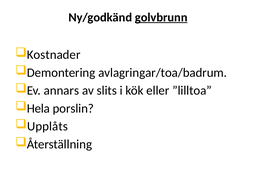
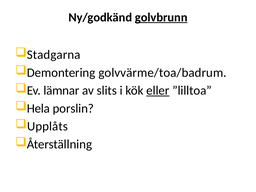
Kostnader: Kostnader -> Stadgarna
avlagringar/toa/badrum: avlagringar/toa/badrum -> golvvärme/toa/badrum
annars: annars -> lämnar
eller underline: none -> present
